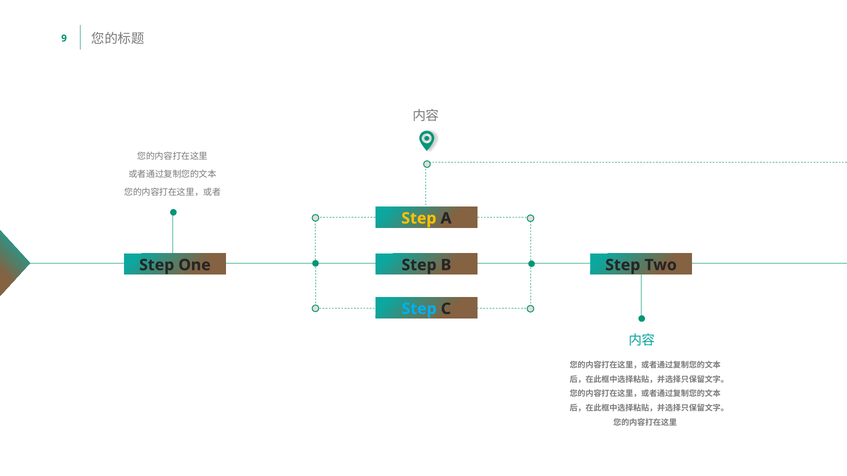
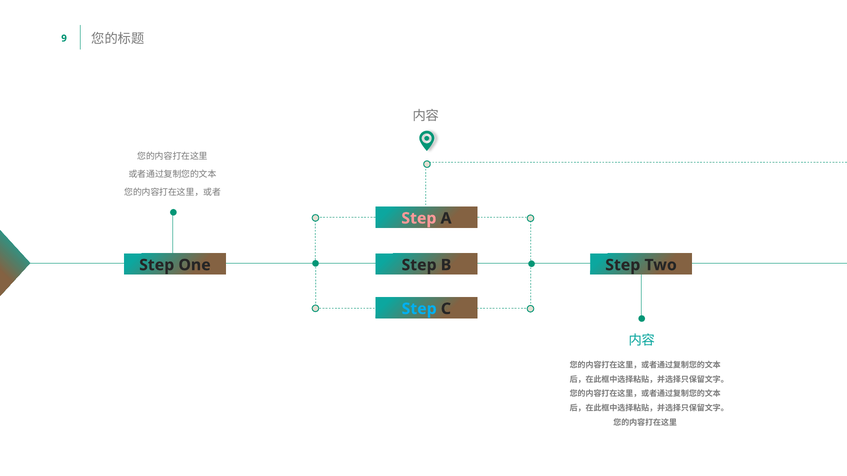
Step at (419, 218) colour: yellow -> pink
